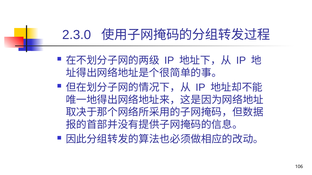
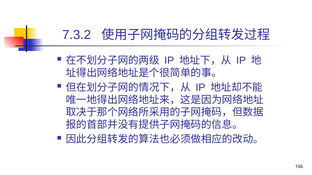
2.3.0: 2.3.0 -> 7.3.2
